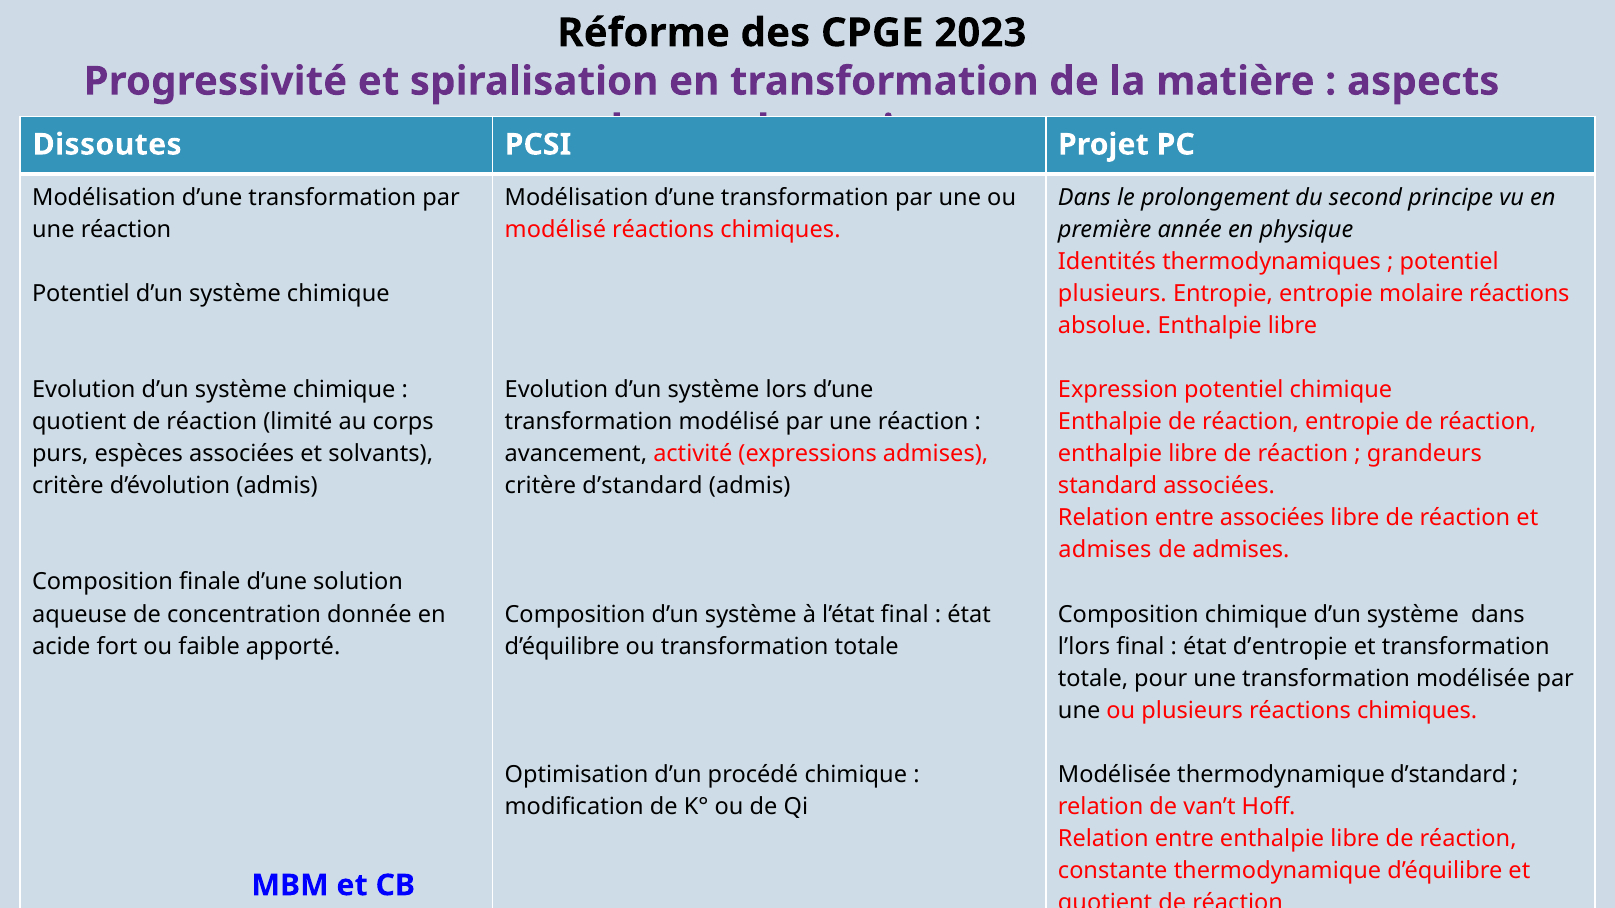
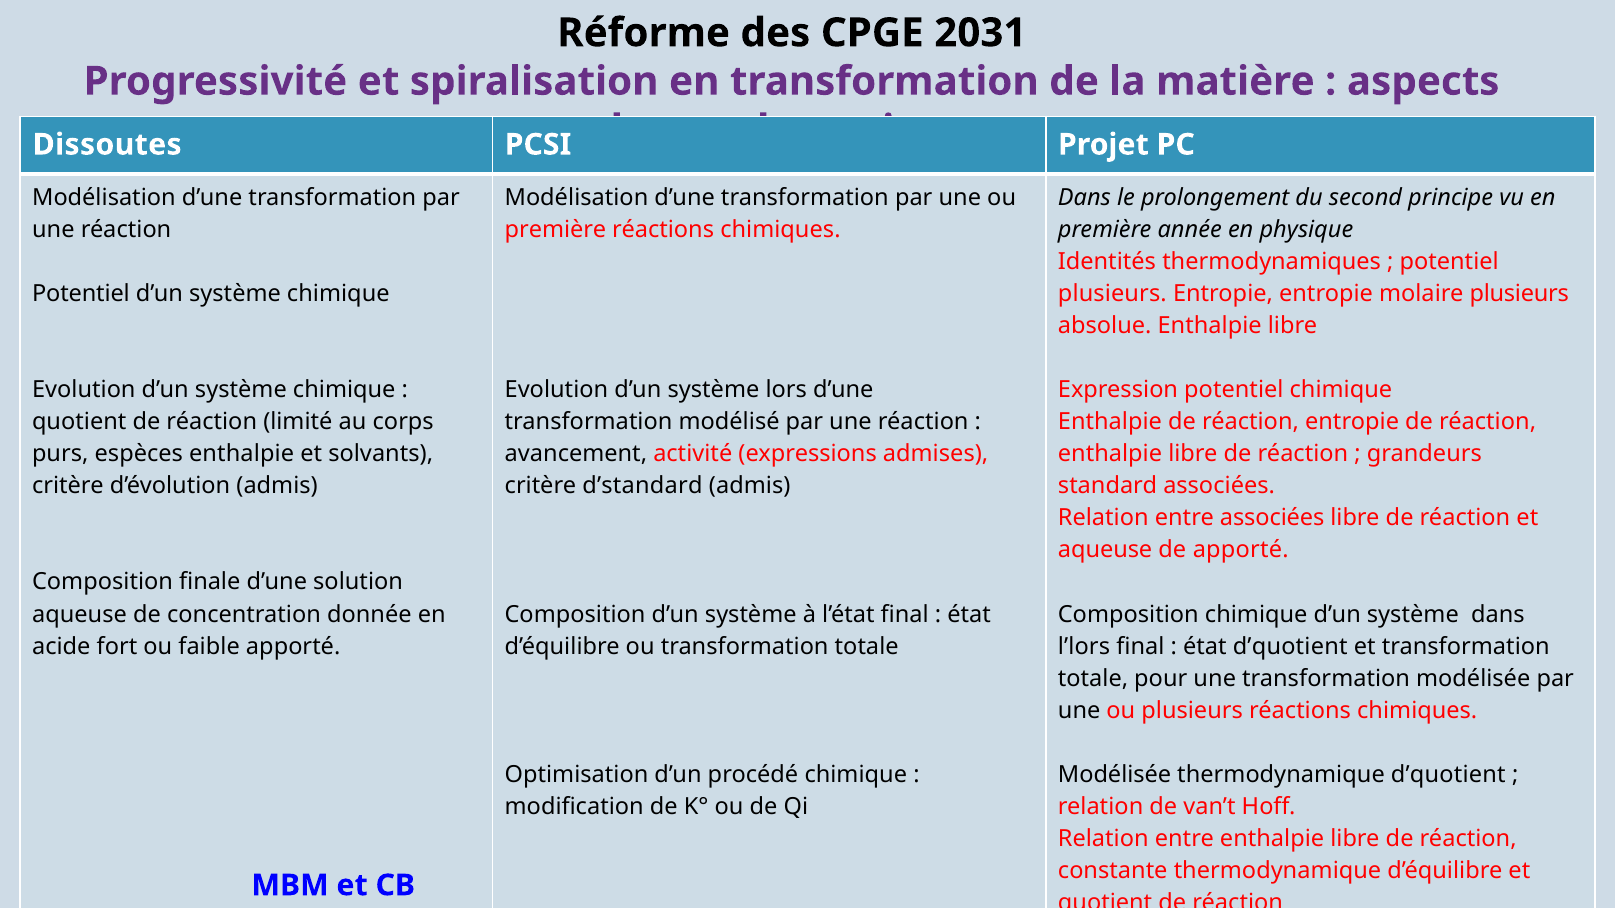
2023: 2023 -> 2031
modélisé at (555, 229): modélisé -> première
molaire réactions: réactions -> plusieurs
espèces associées: associées -> enthalpie
admises at (1105, 550): admises -> aqueuse
de admises: admises -> apporté
état d’entropie: d’entropie -> d’quotient
thermodynamique d’standard: d’standard -> d’quotient
